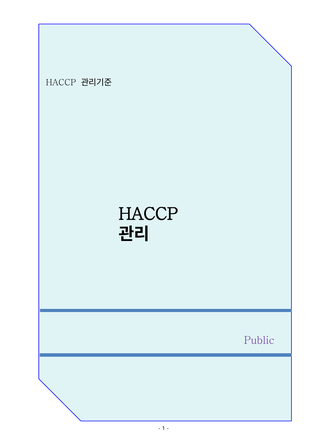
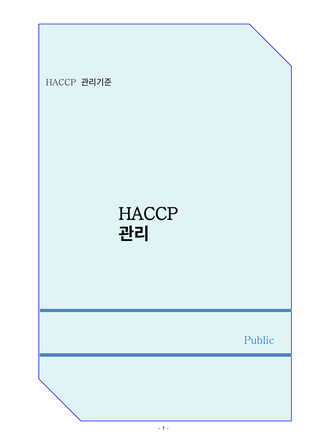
Public colour: purple -> blue
